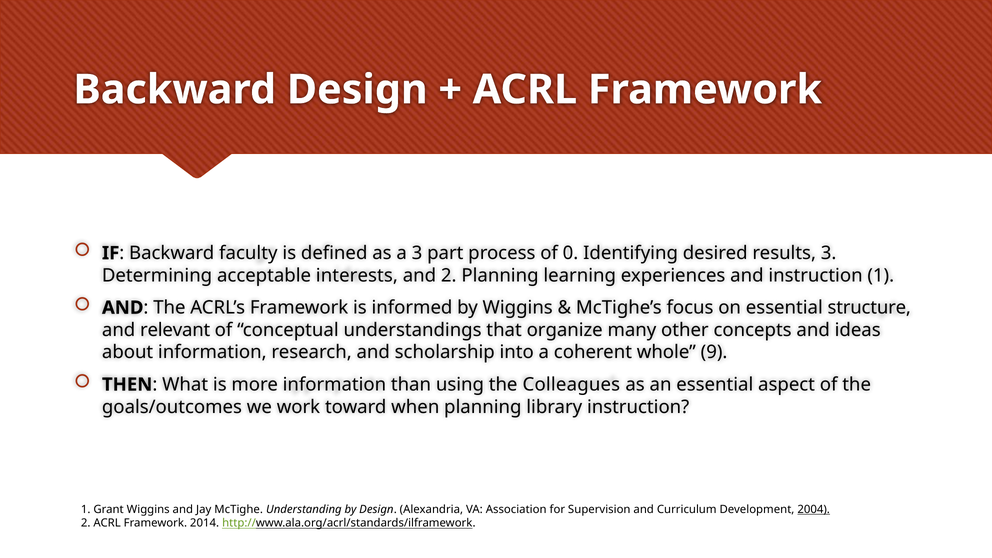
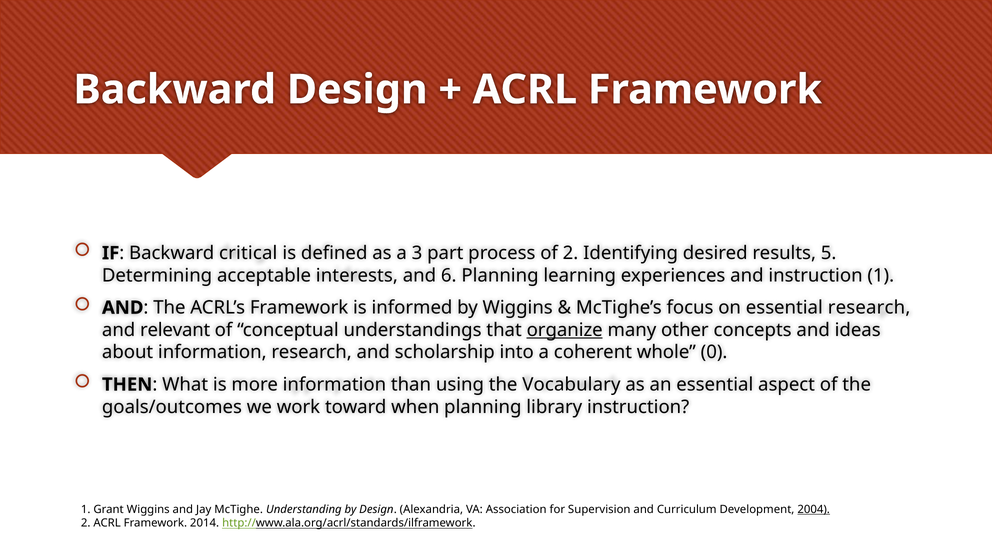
faculty: faculty -> critical
of 0: 0 -> 2
results 3: 3 -> 5
and 2: 2 -> 6
essential structure: structure -> research
organize underline: none -> present
9: 9 -> 0
Colleagues: Colleagues -> Vocabulary
